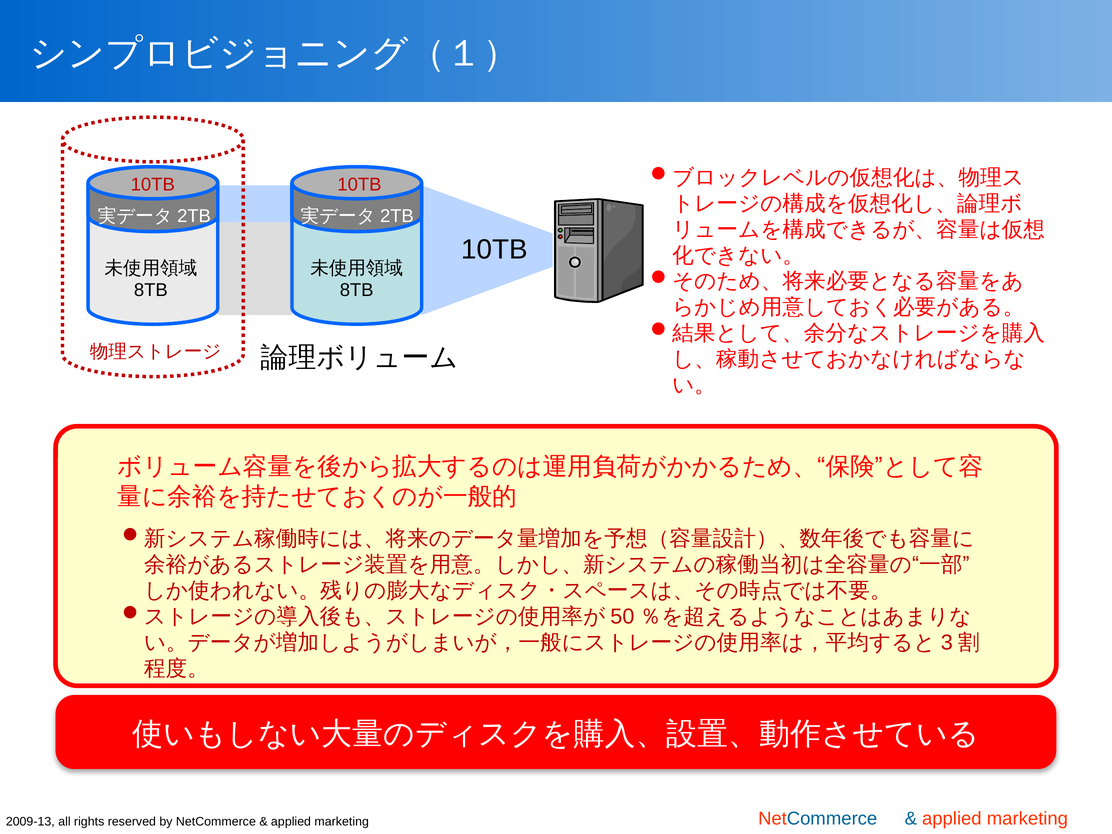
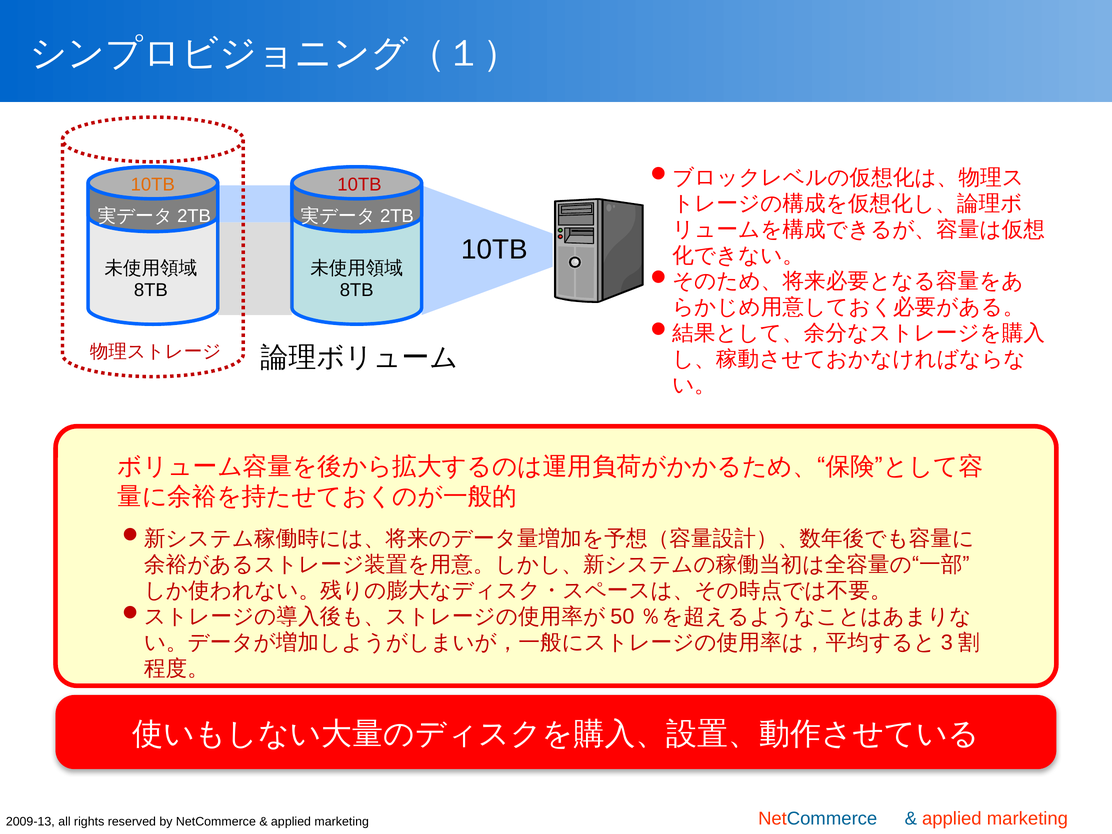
10TB at (153, 185) colour: red -> orange
